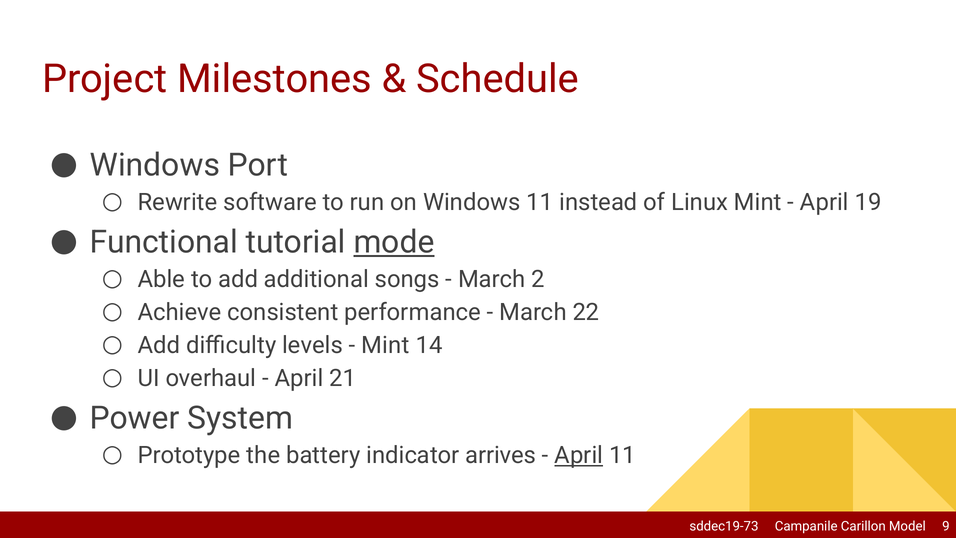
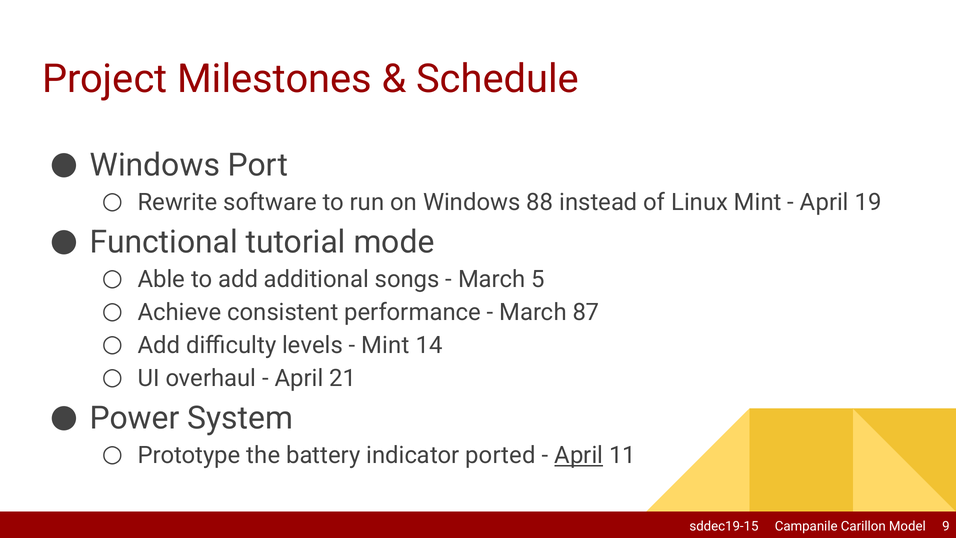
Windows 11: 11 -> 88
mode underline: present -> none
2: 2 -> 5
22: 22 -> 87
arrives: arrives -> ported
sddec19-73: sddec19-73 -> sddec19-15
